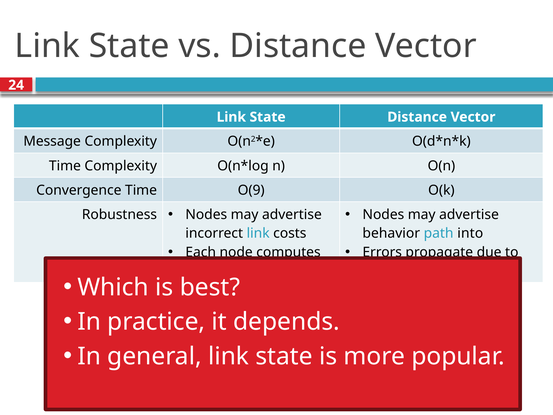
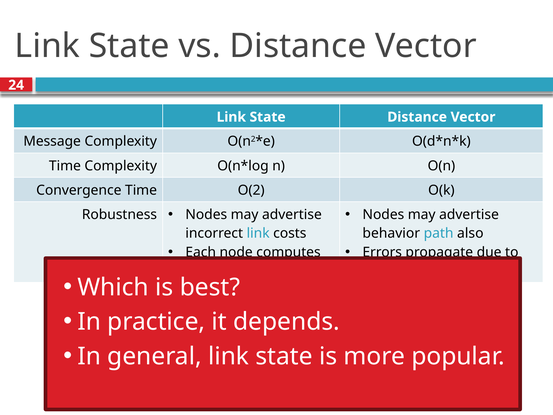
O(9: O(9 -> O(2
into: into -> also
